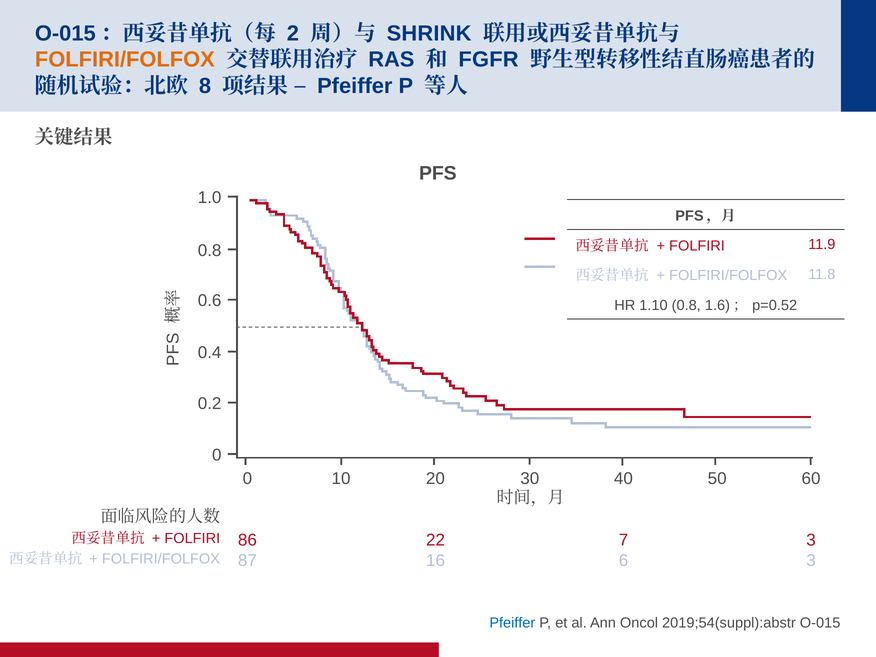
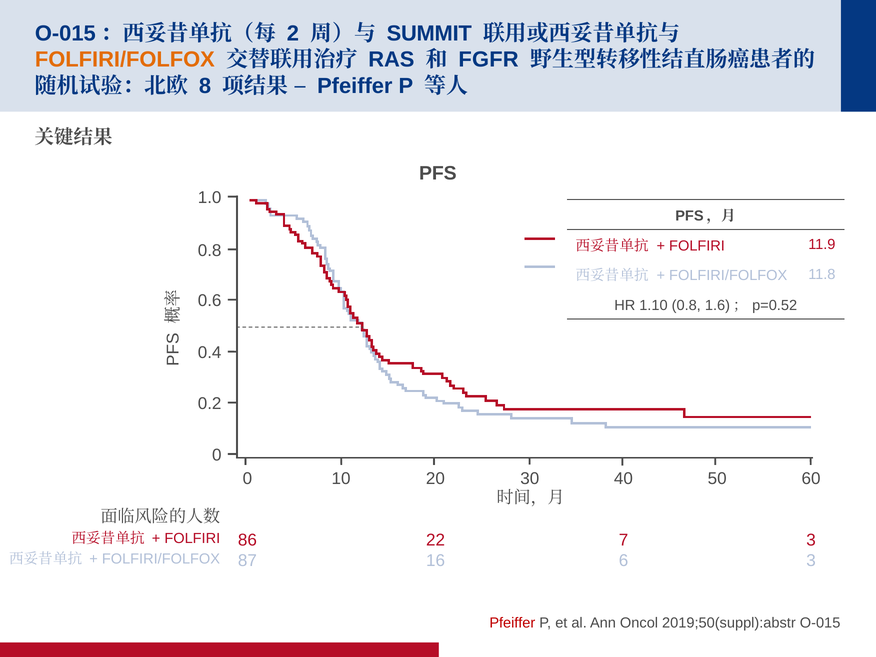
SHRINK: SHRINK -> SUMMIT
Pfeiffer at (512, 623) colour: blue -> red
2019;54(suppl):abstr: 2019;54(suppl):abstr -> 2019;50(suppl):abstr
